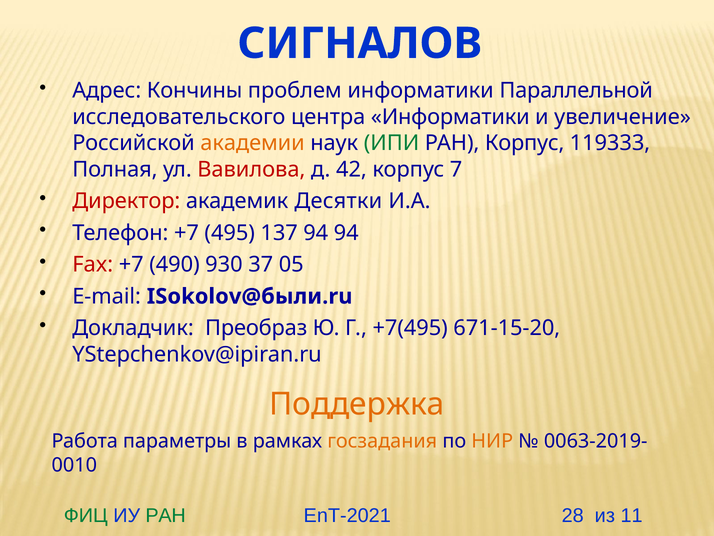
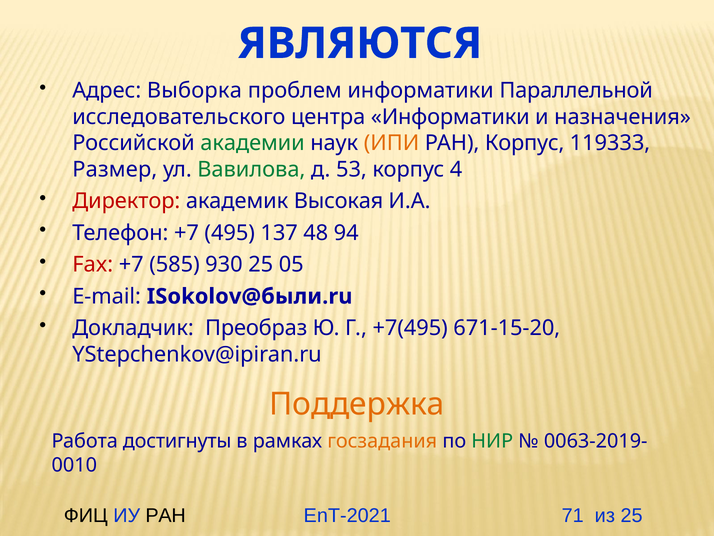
СИГНАЛОВ: СИГНАЛОВ -> ЯВЛЯЮТСЯ
Кончины: Кончины -> Выборка
увеличение: увеличение -> назначения
академии colour: orange -> green
ИПИ colour: green -> orange
Полная: Полная -> Размер
Вавилова colour: red -> green
42: 42 -> 53
7: 7 -> 4
Десятки: Десятки -> Высокая
137 94: 94 -> 48
490: 490 -> 585
930 37: 37 -> 25
параметры: параметры -> достигнуты
НИР colour: orange -> green
ФИЦ colour: green -> black
РАН at (166, 515) colour: green -> black
28: 28 -> 71
из 11: 11 -> 25
